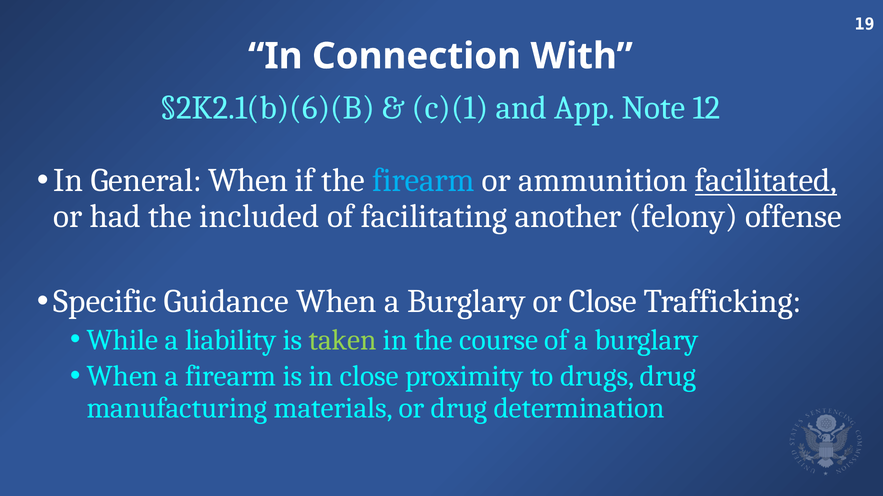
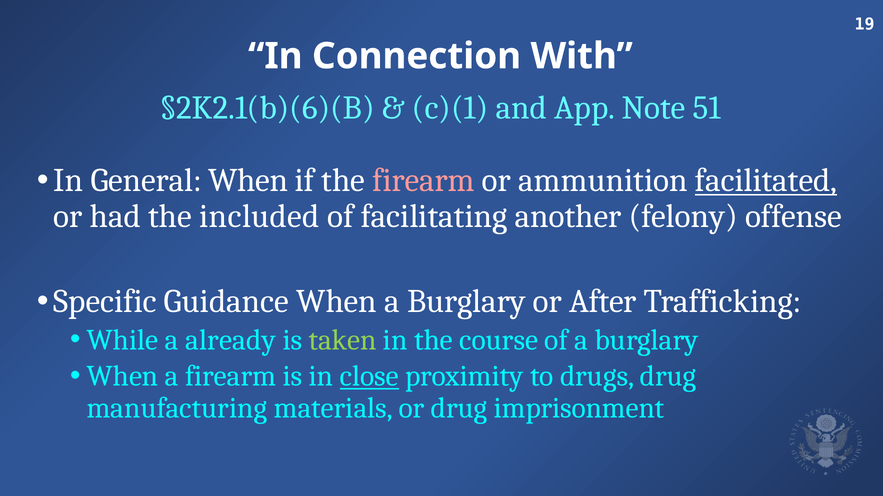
12: 12 -> 51
firearm at (424, 181) colour: light blue -> pink
or Close: Close -> After
liability: liability -> already
close at (369, 377) underline: none -> present
determination: determination -> imprisonment
